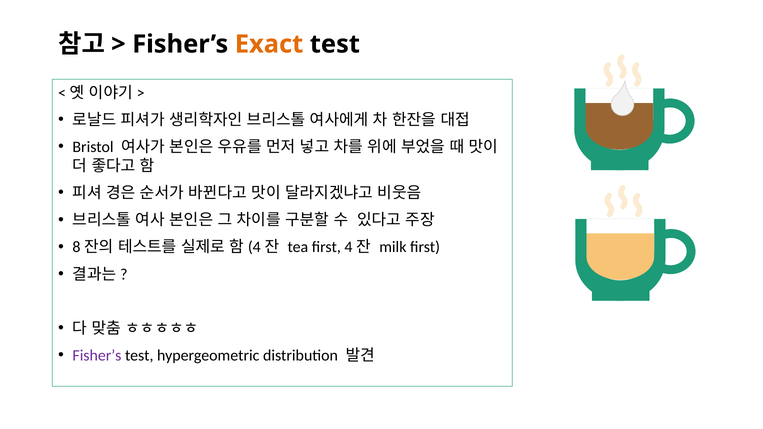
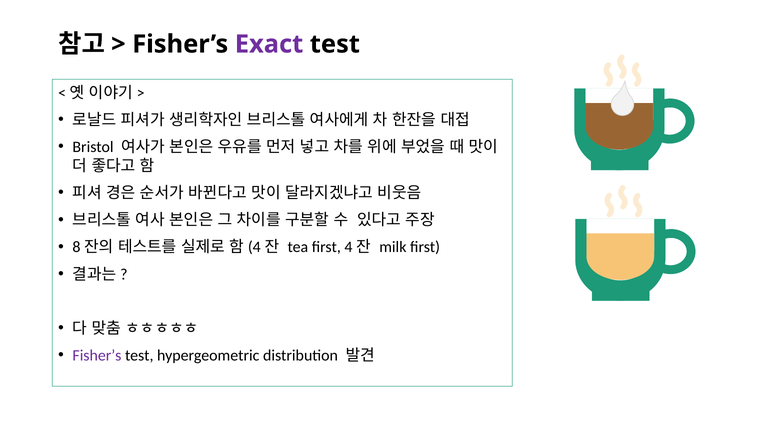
Exact colour: orange -> purple
